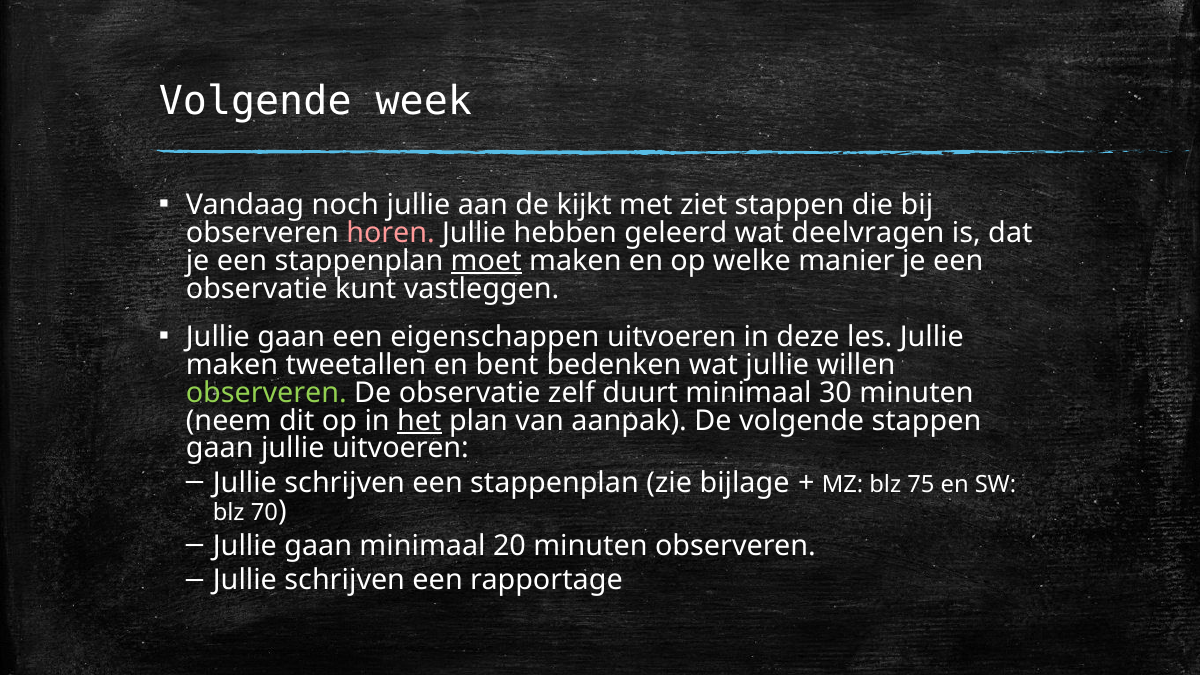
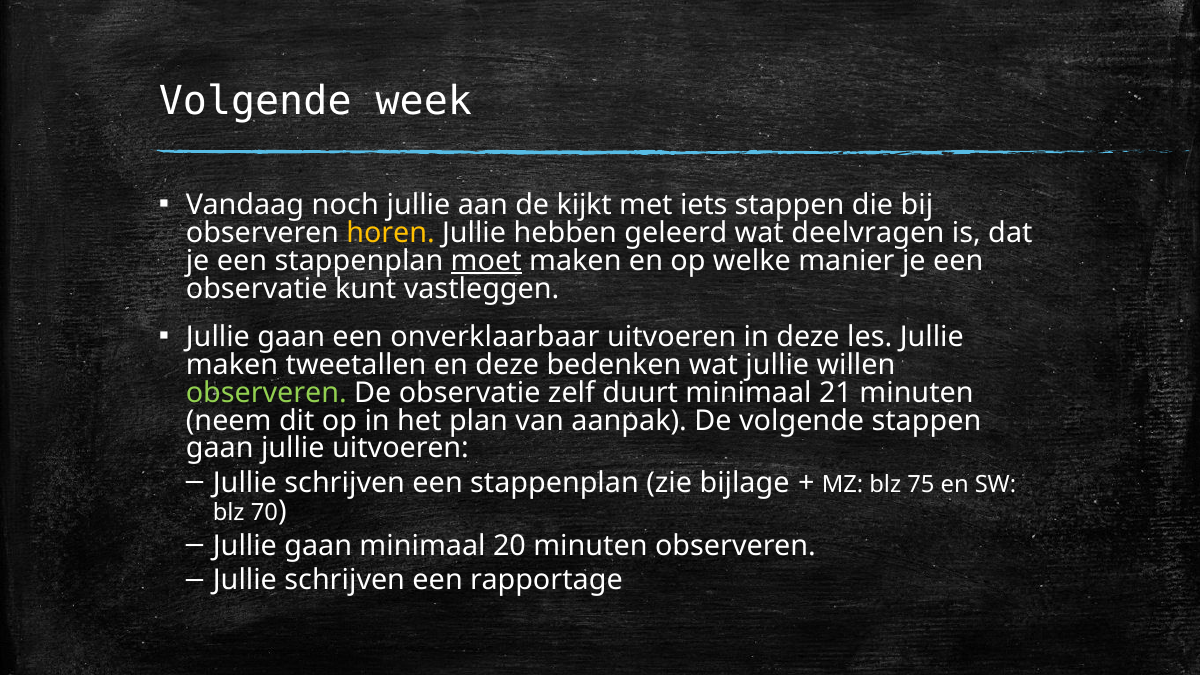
ziet: ziet -> iets
horen colour: pink -> yellow
eigenschappen: eigenschappen -> onverklaarbaar
en bent: bent -> deze
30: 30 -> 21
het underline: present -> none
